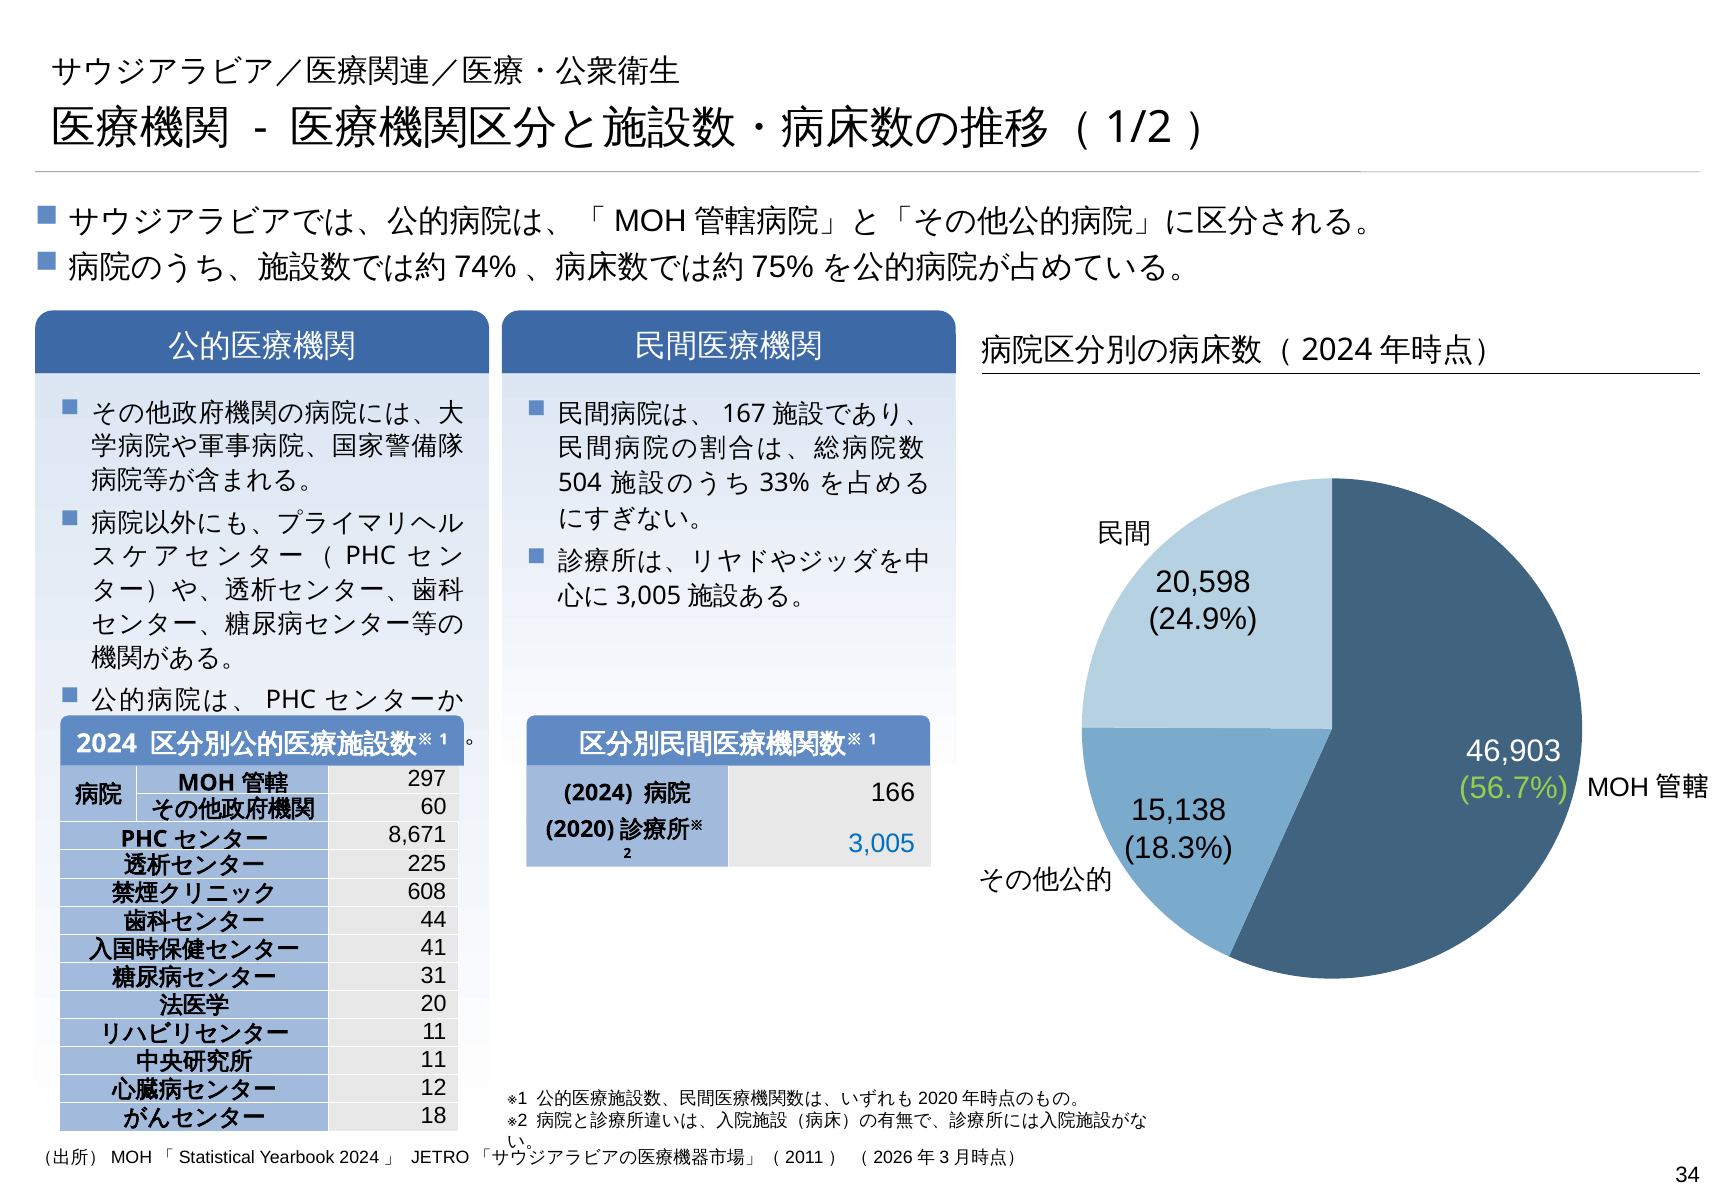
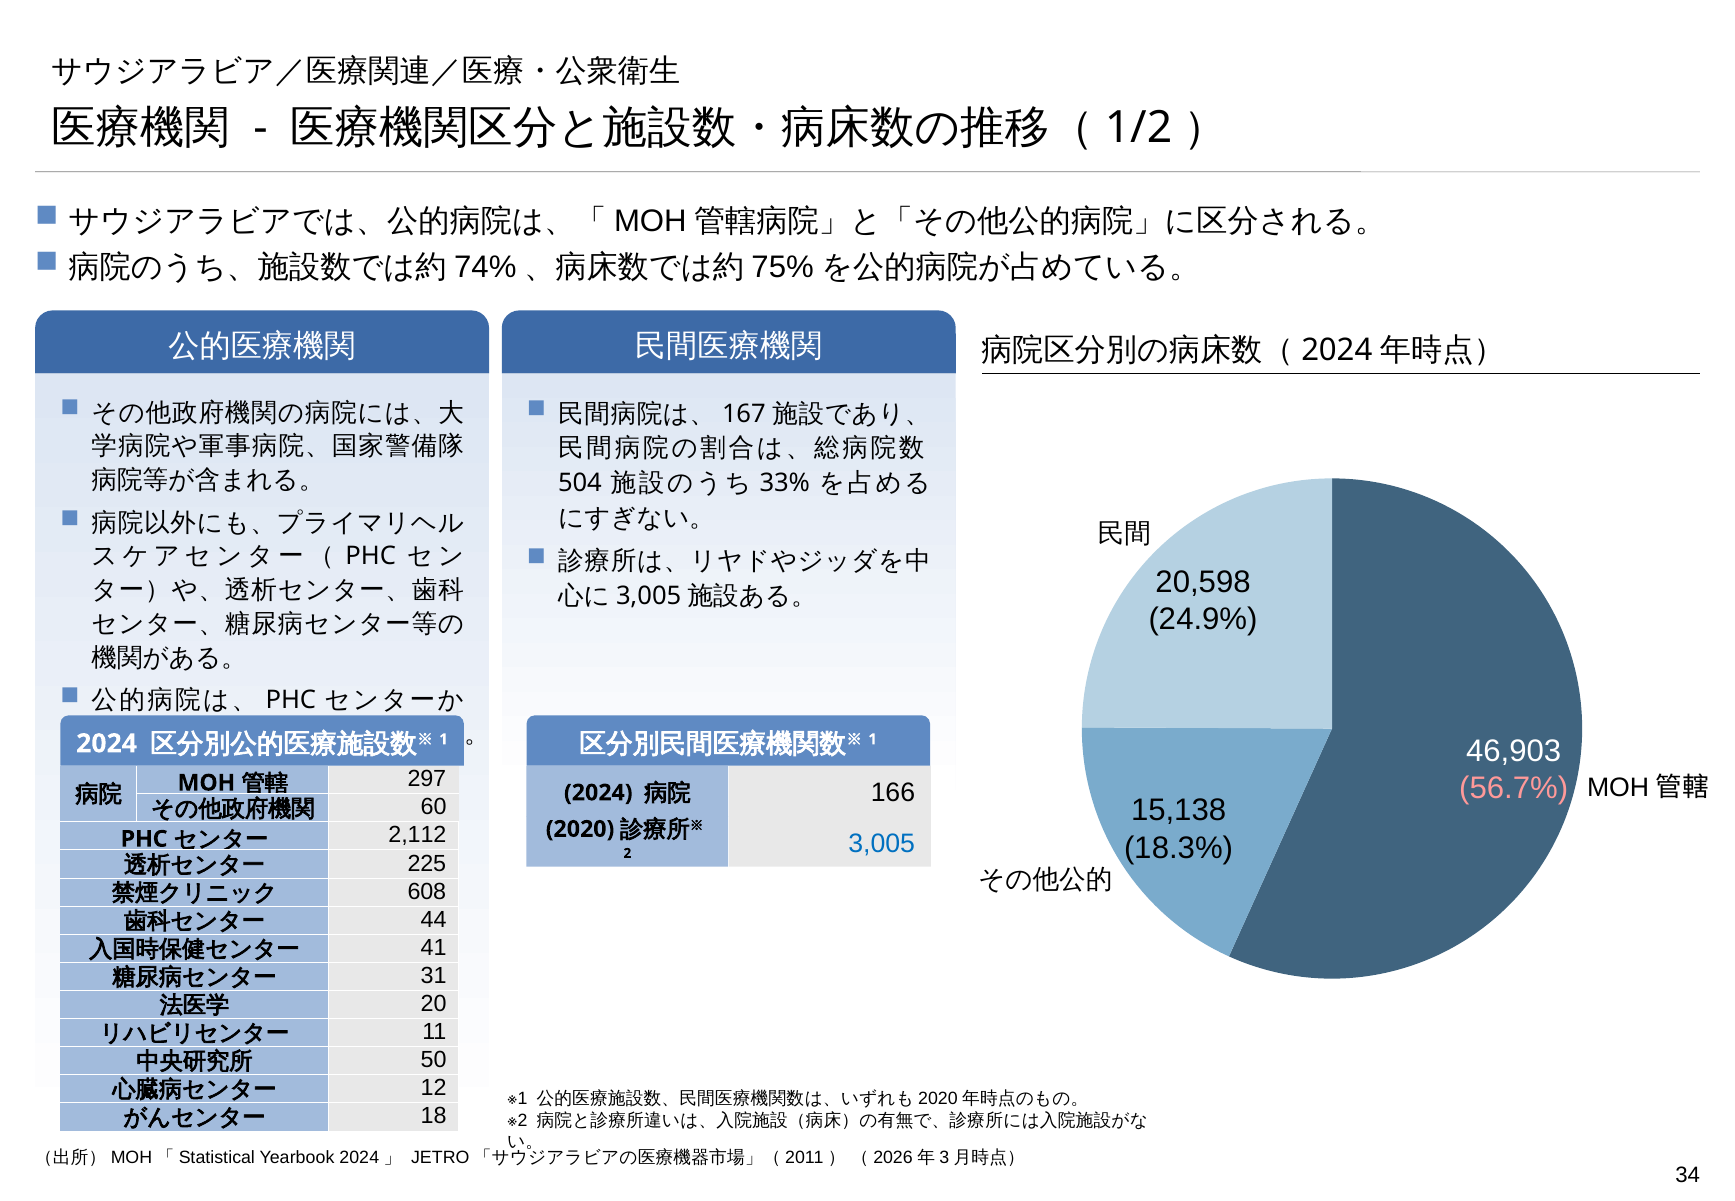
56.7% colour: light green -> pink
8,671: 8,671 -> 2,112
11 at (434, 1060): 11 -> 50
